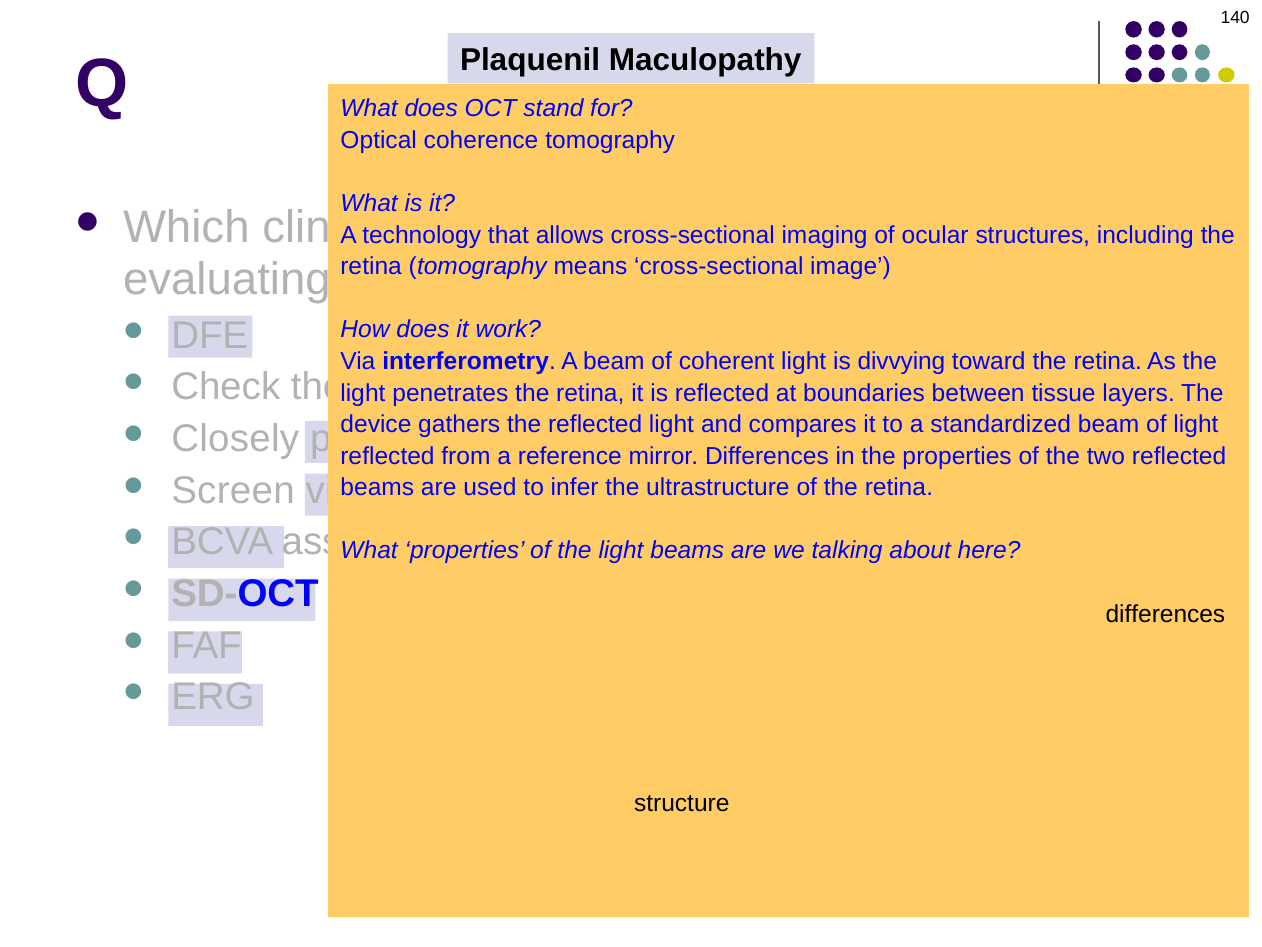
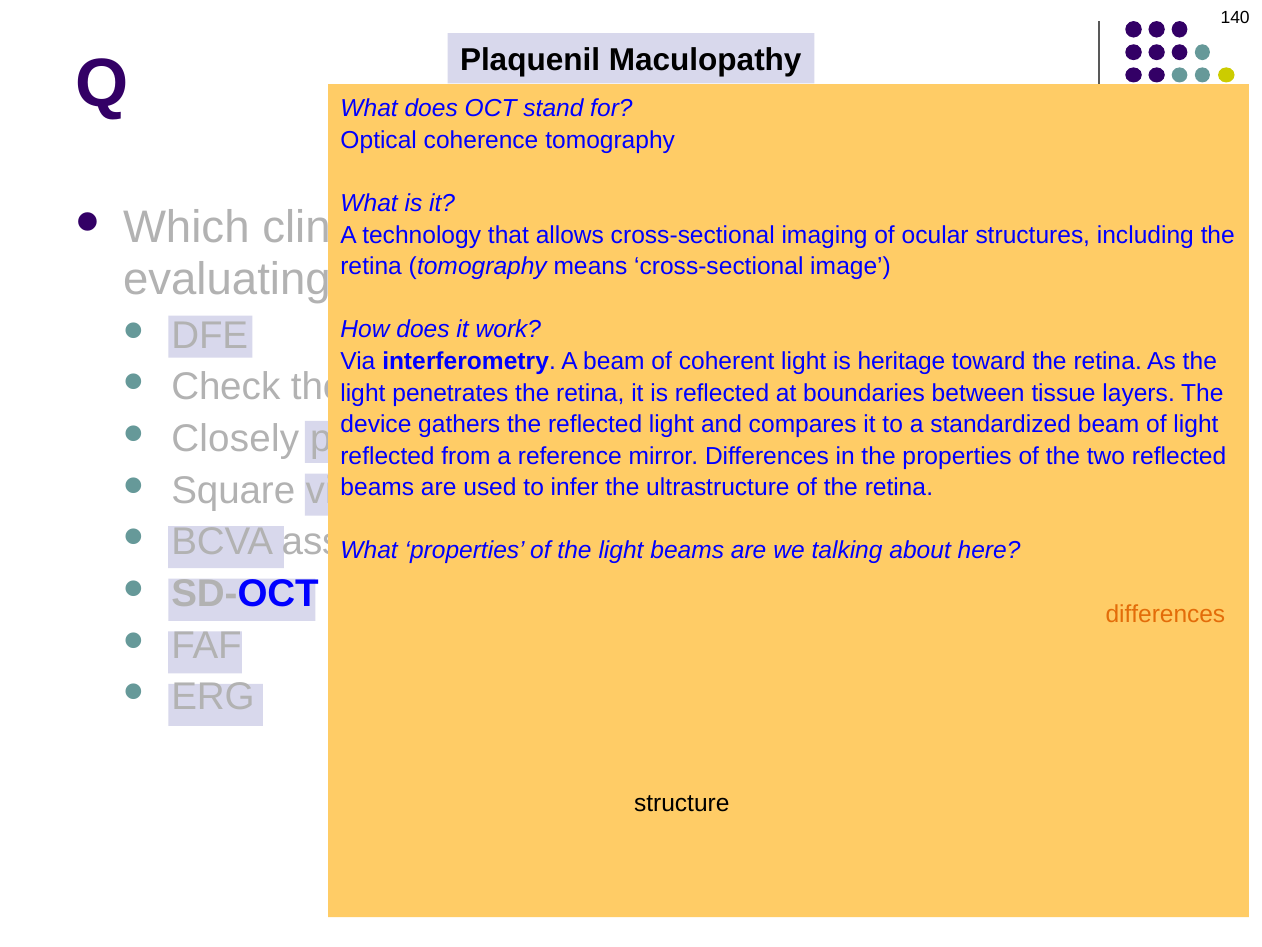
divvying: divvying -> heritage
Screen at (233, 490): Screen -> Square
differences at (1165, 614) colour: black -> orange
